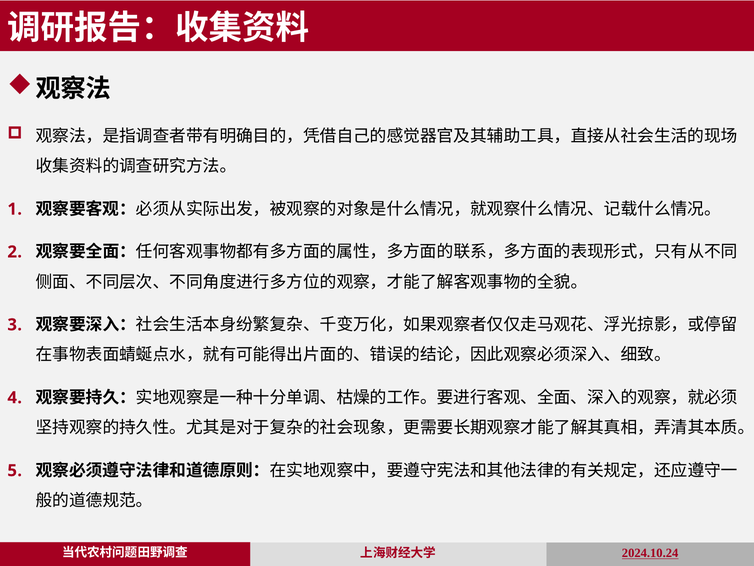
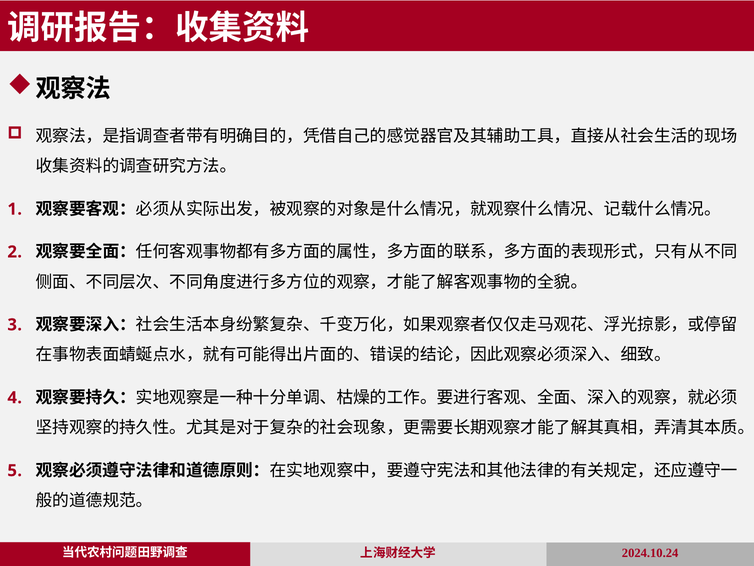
2024.10.24 underline: present -> none
